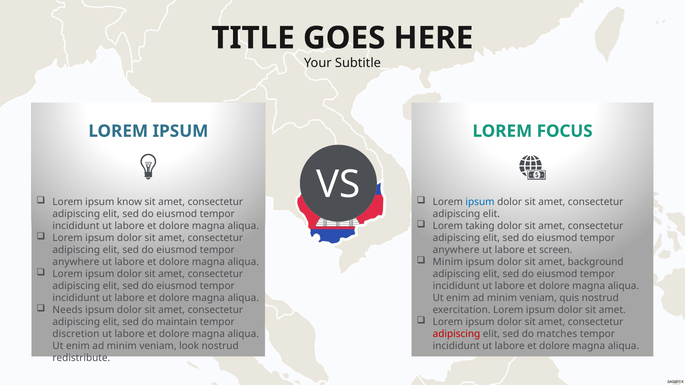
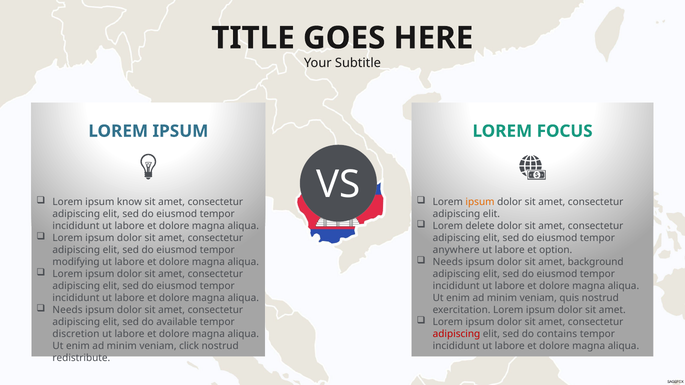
ipsum at (480, 202) colour: blue -> orange
taking: taking -> delete
screen: screen -> option
Minim at (448, 262): Minim -> Needs
anywhere at (76, 262): anywhere -> modifying
maintain: maintain -> available
matches: matches -> contains
look: look -> click
